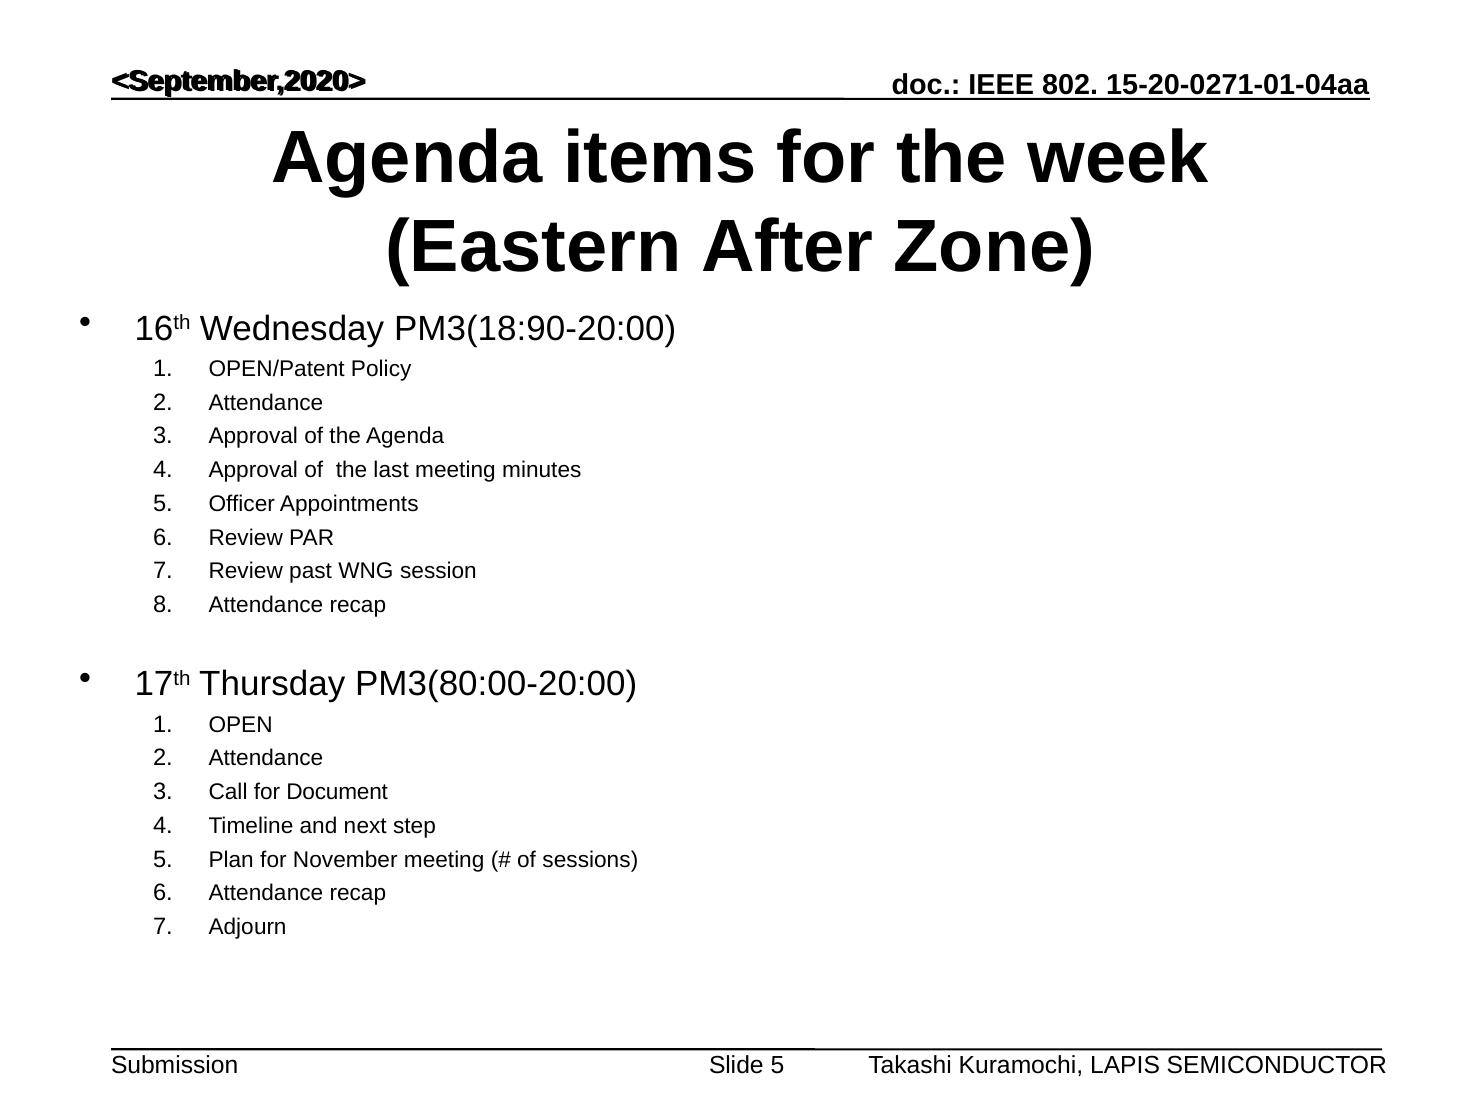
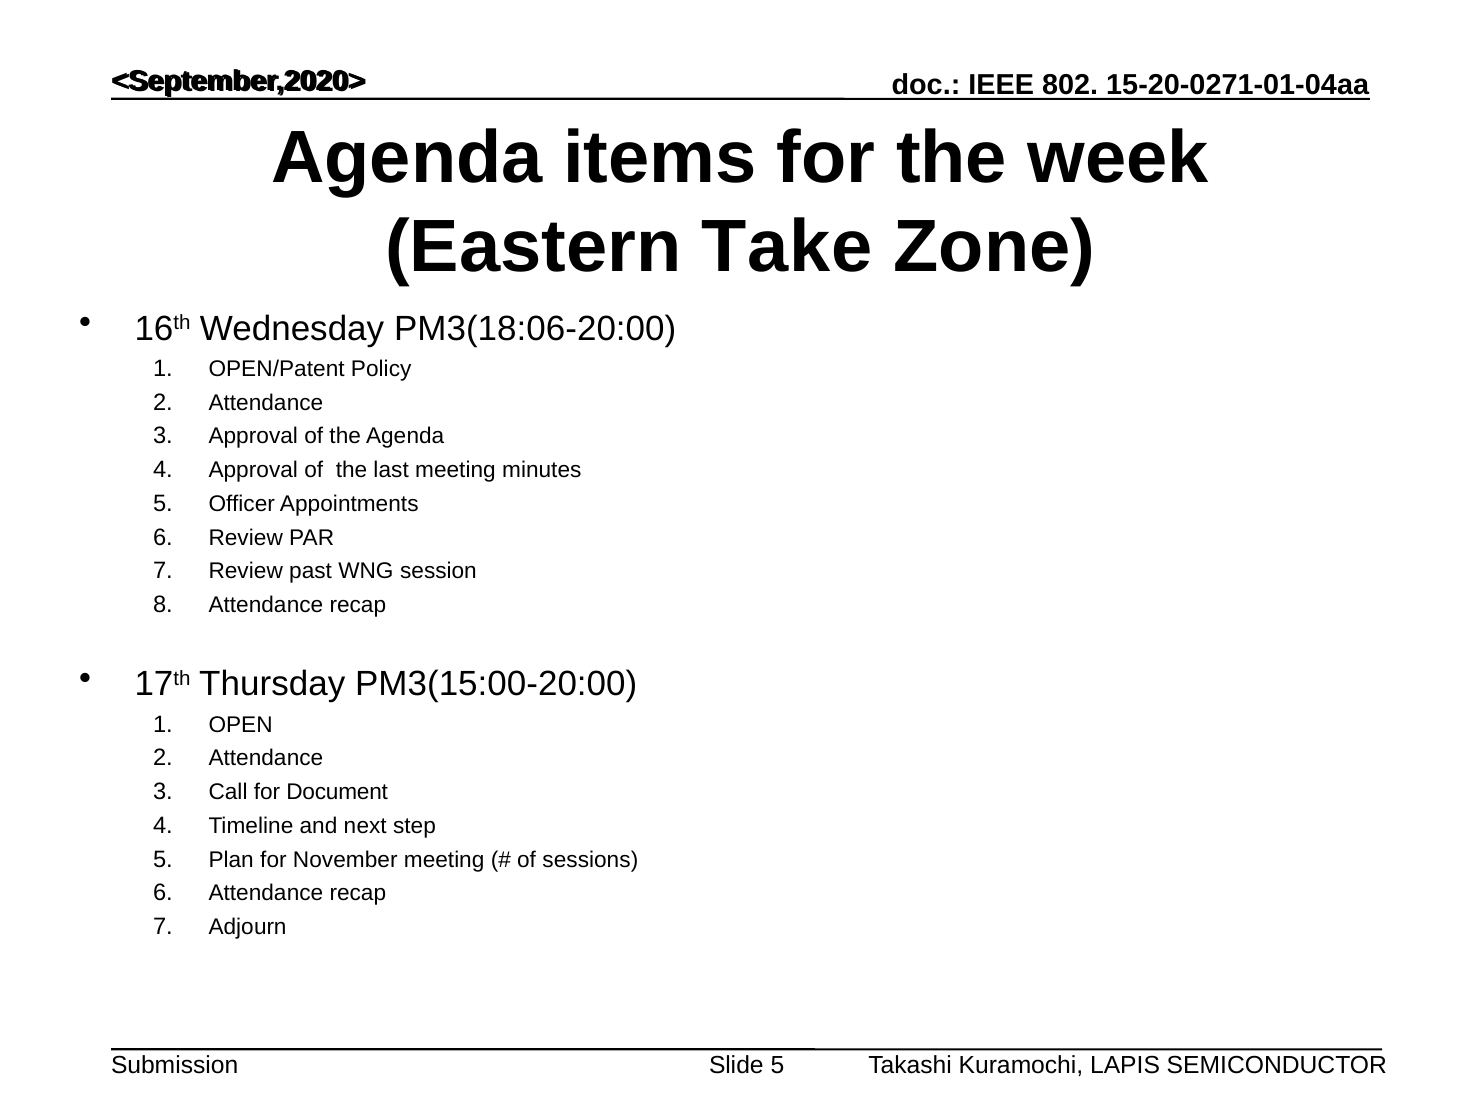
After: After -> Take
PM3(18:90-20:00: PM3(18:90-20:00 -> PM3(18:06-20:00
PM3(80:00-20:00: PM3(80:00-20:00 -> PM3(15:00-20:00
